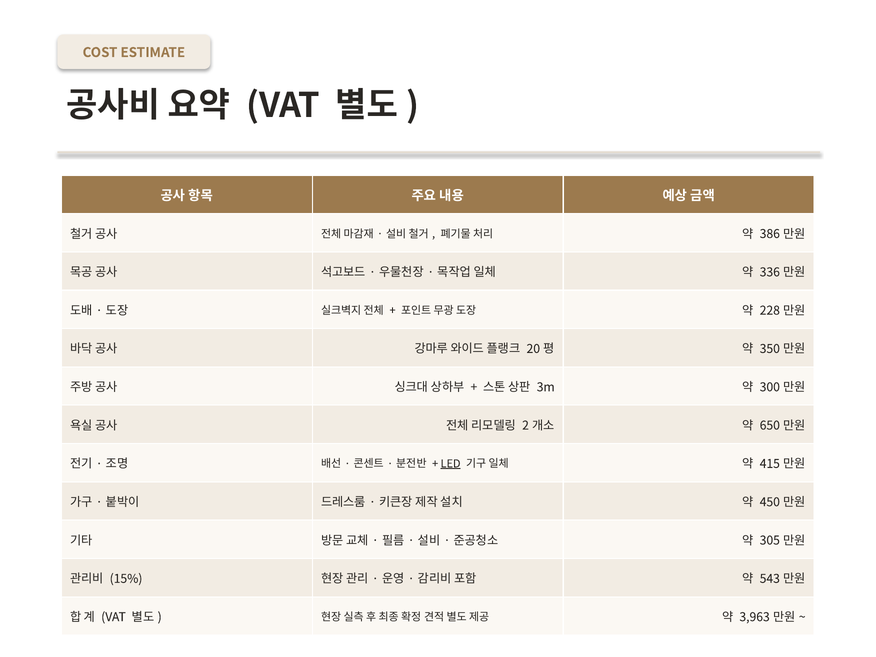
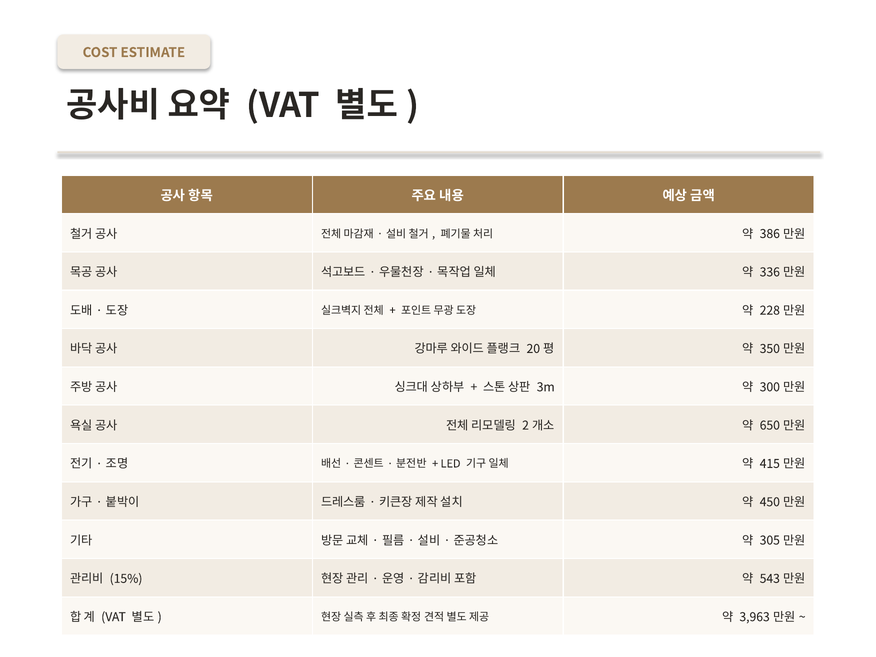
LED underline: present -> none
